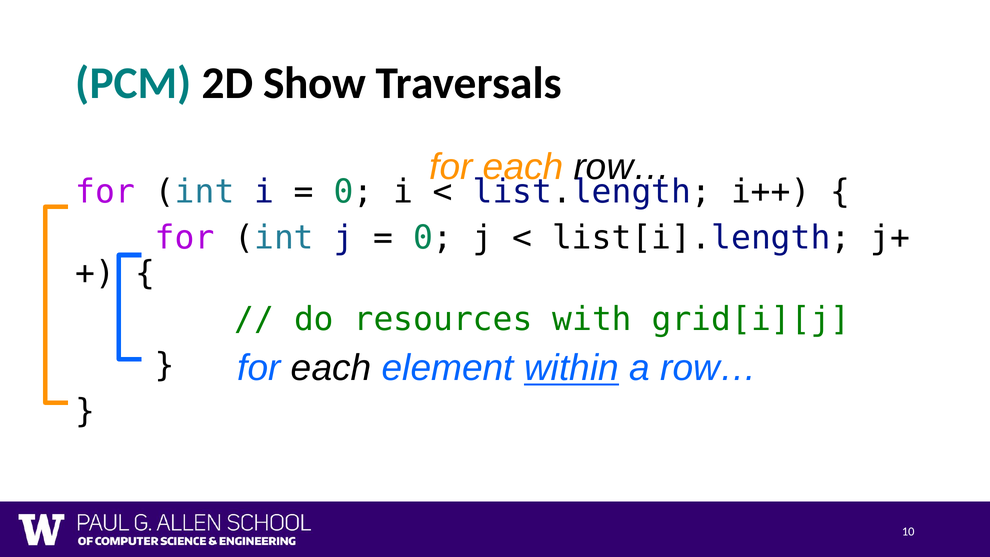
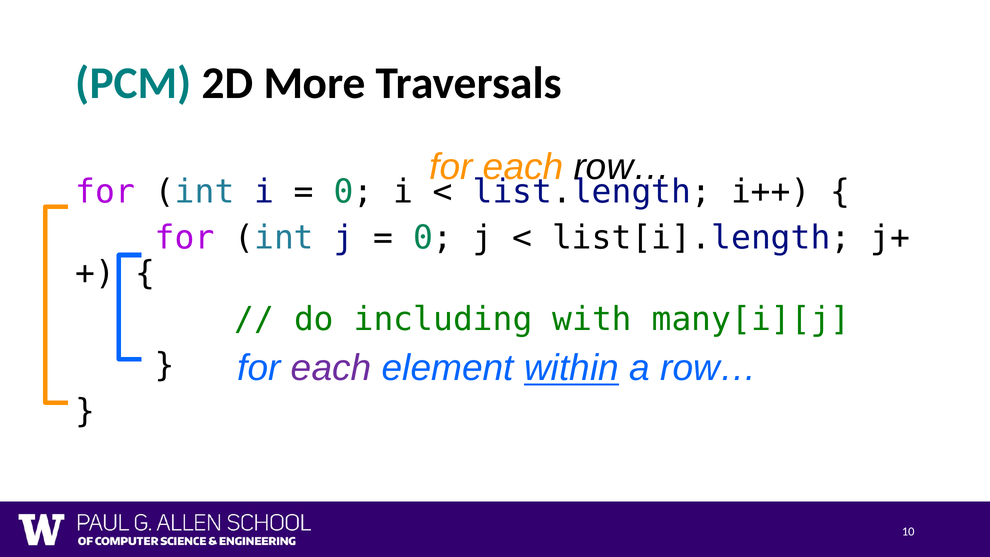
Show: Show -> More
resources: resources -> including
grid[i][j: grid[i][j -> many[i][j
each at (331, 368) colour: black -> purple
